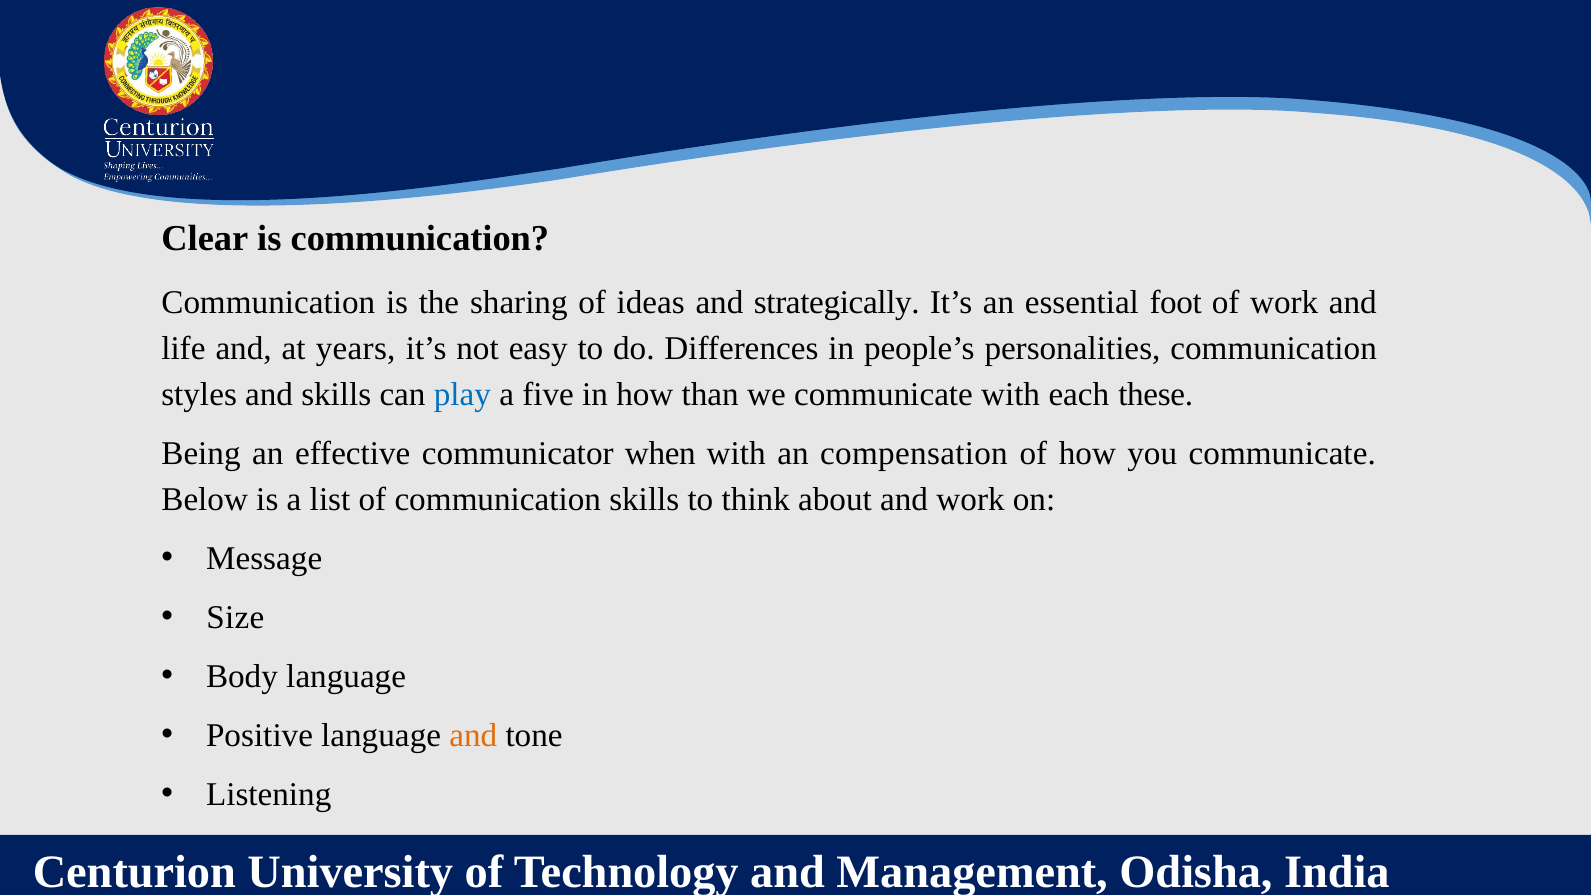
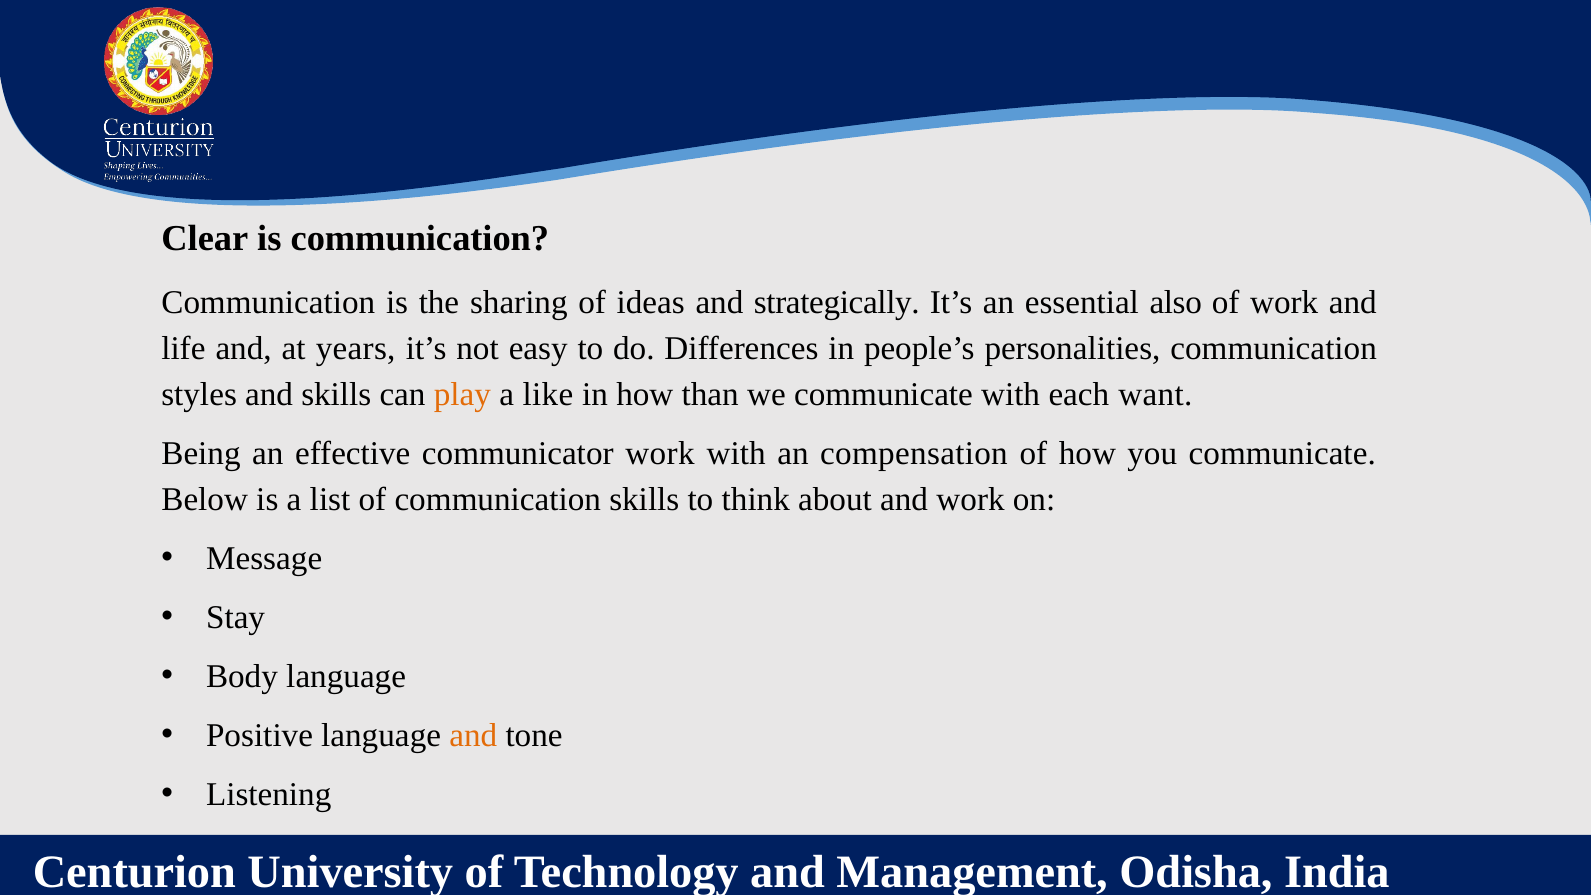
foot: foot -> also
play colour: blue -> orange
five: five -> like
these: these -> want
communicator when: when -> work
Size: Size -> Stay
